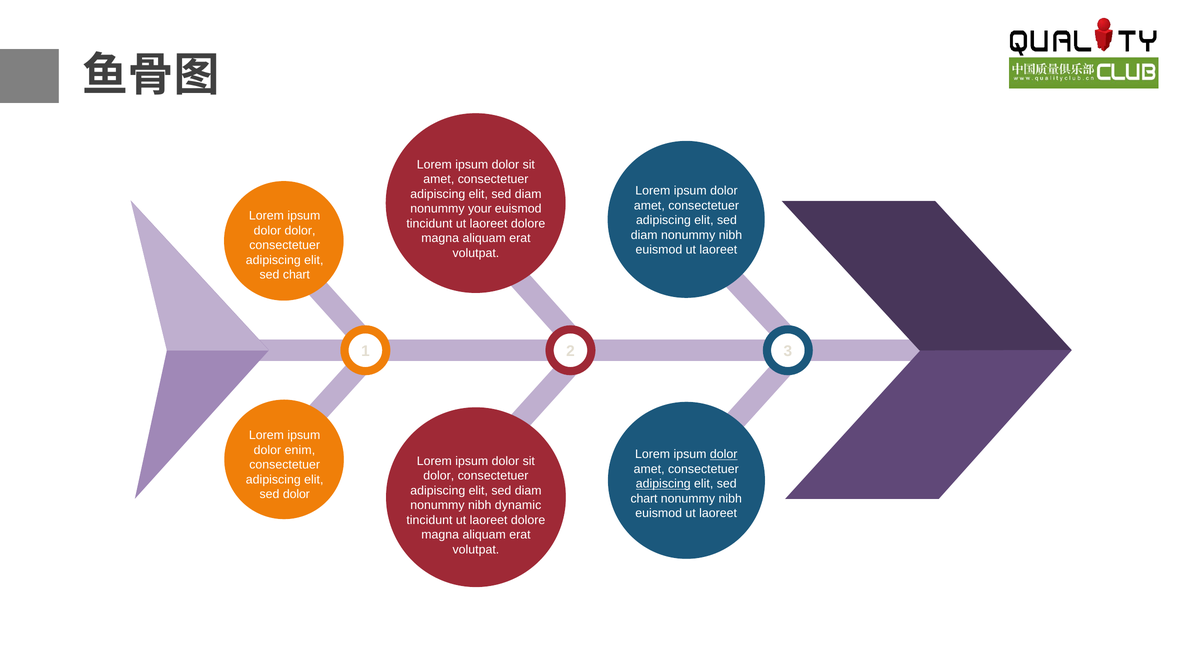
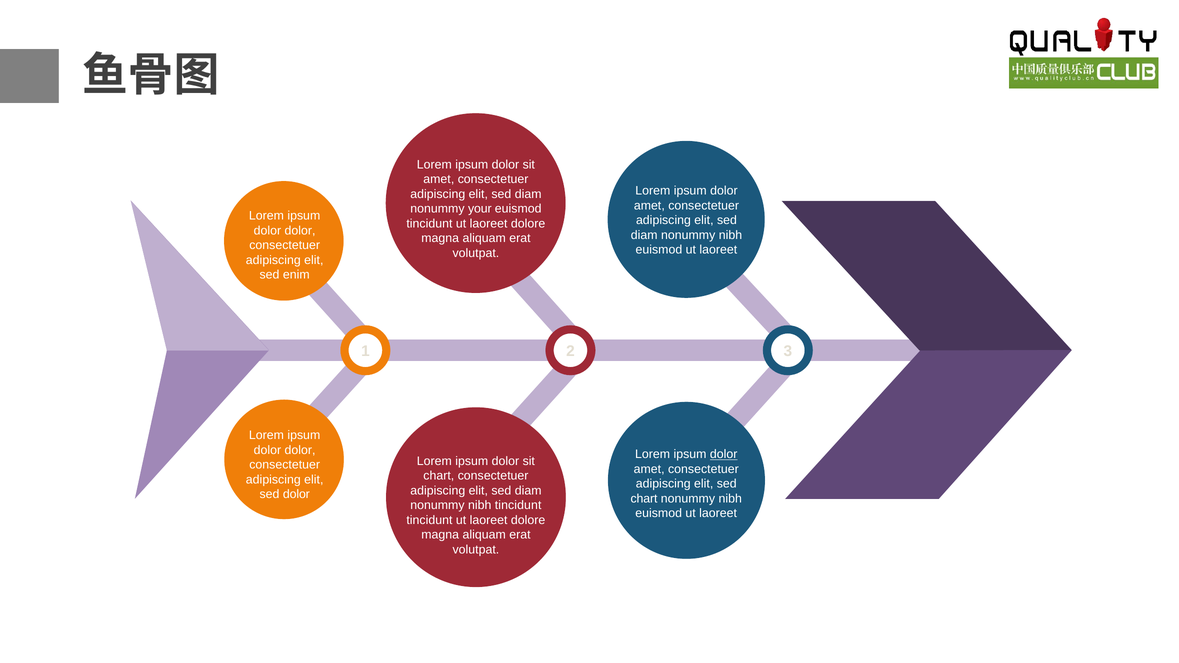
chart at (296, 275): chart -> enim
enim at (300, 450): enim -> dolor
dolor at (439, 476): dolor -> chart
adipiscing at (663, 484) underline: present -> none
nibh dynamic: dynamic -> tincidunt
